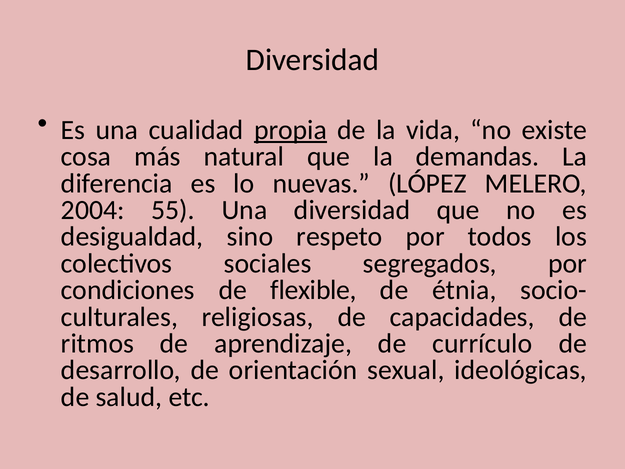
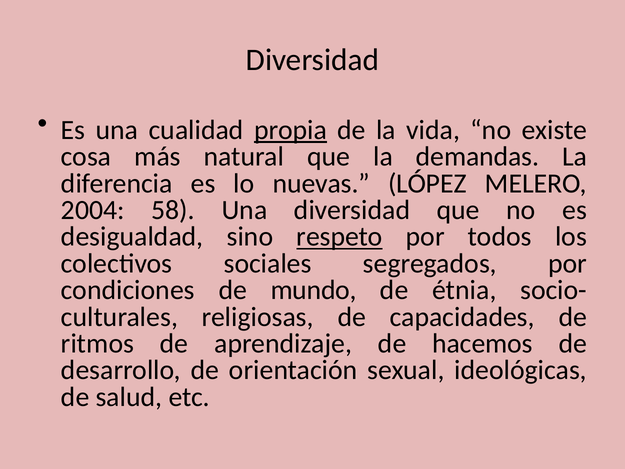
55: 55 -> 58
respeto underline: none -> present
flexible: flexible -> mundo
currículo: currículo -> hacemos
